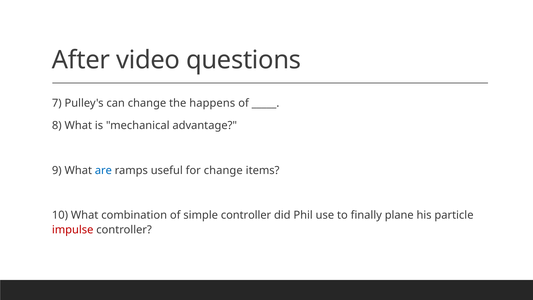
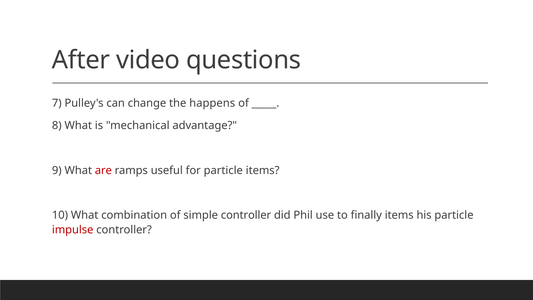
are colour: blue -> red
for change: change -> particle
finally plane: plane -> items
